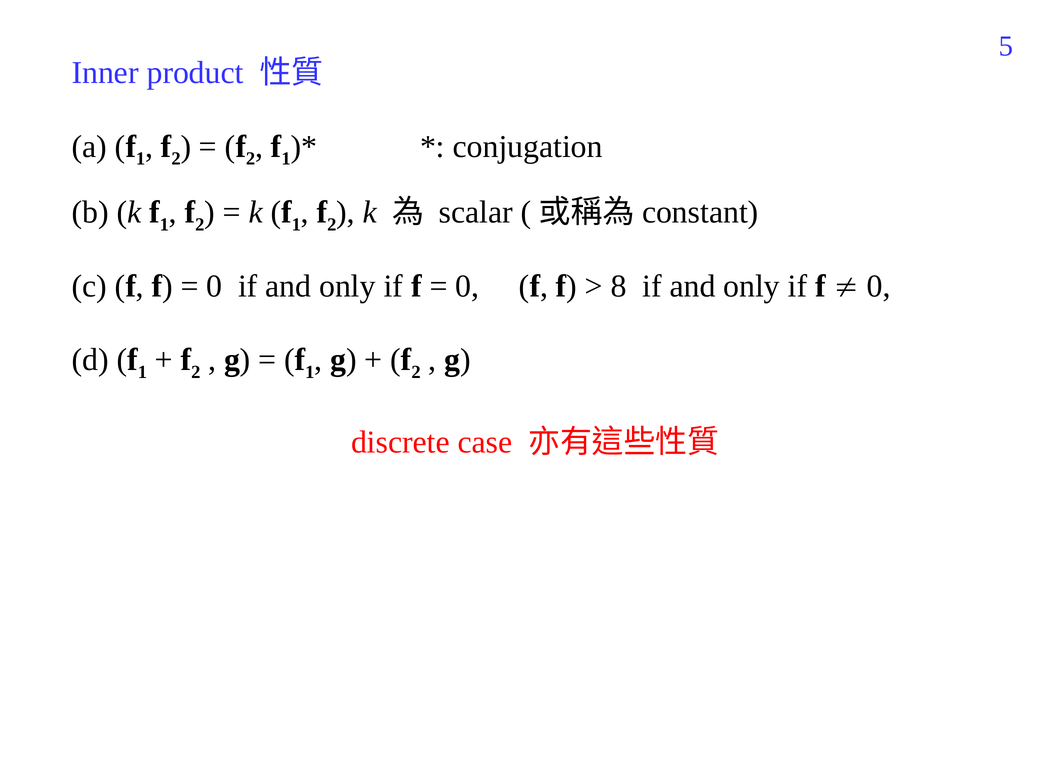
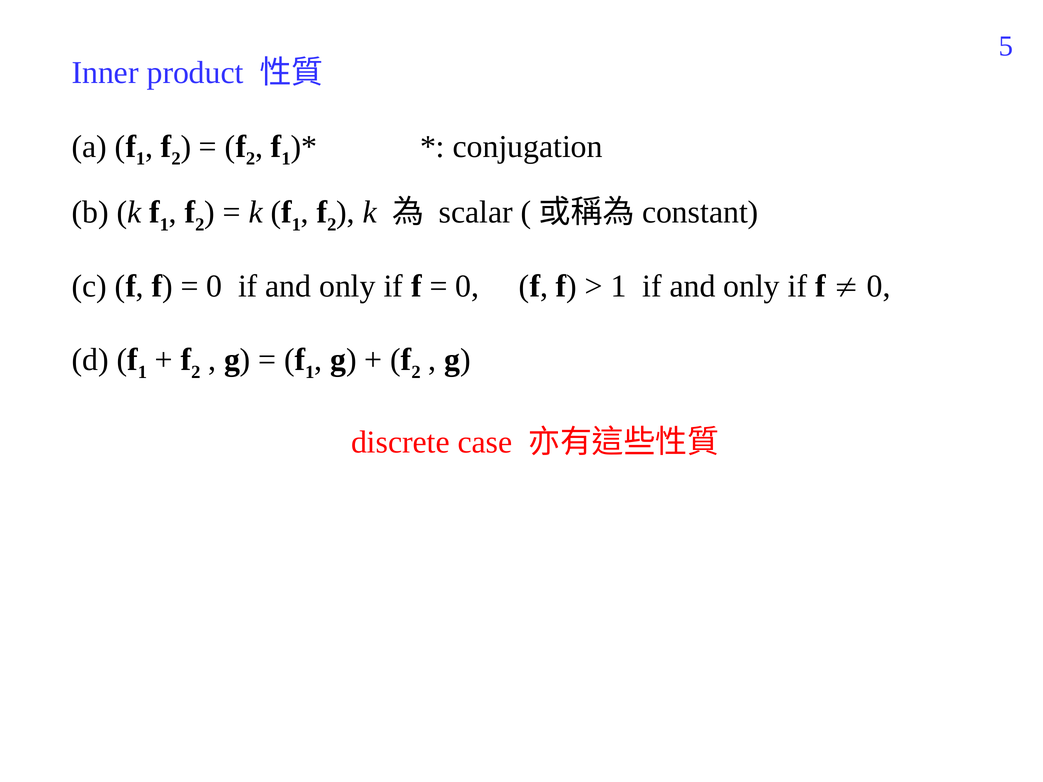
8 at (619, 286): 8 -> 1
